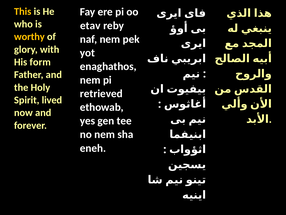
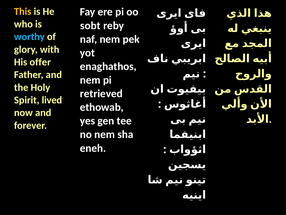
etav: etav -> sobt
worthy colour: yellow -> light blue
form: form -> offer
